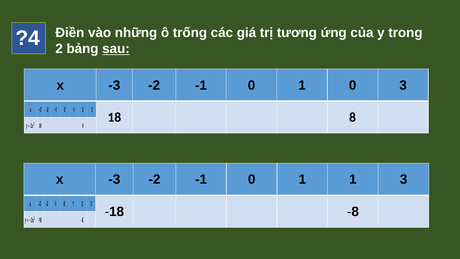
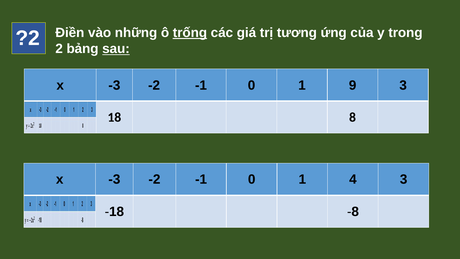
trống underline: none -> present
?4: ?4 -> ?2
0 at (353, 85): 0 -> 9
1 at (353, 179): 1 -> 4
